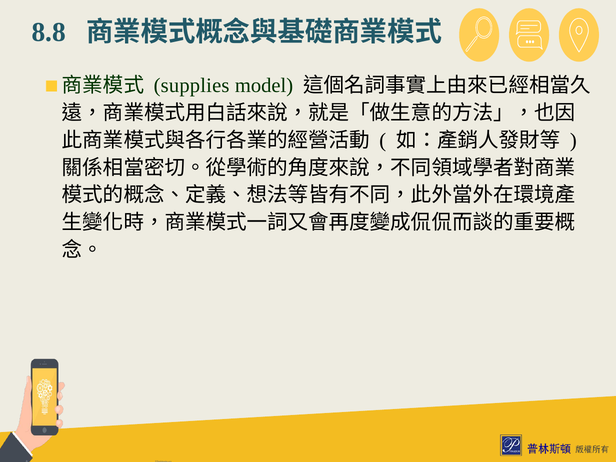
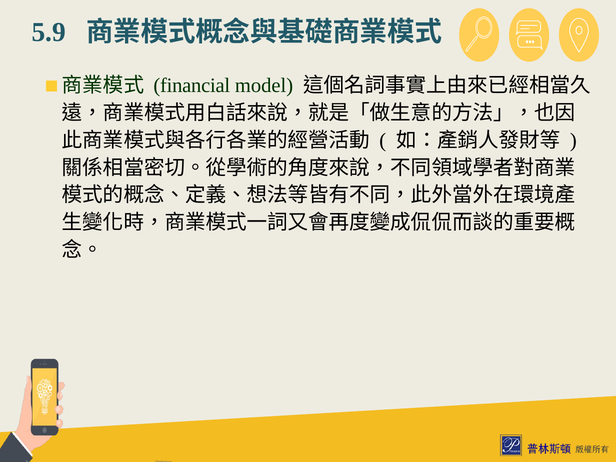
8.8: 8.8 -> 5.9
supplies: supplies -> financial
